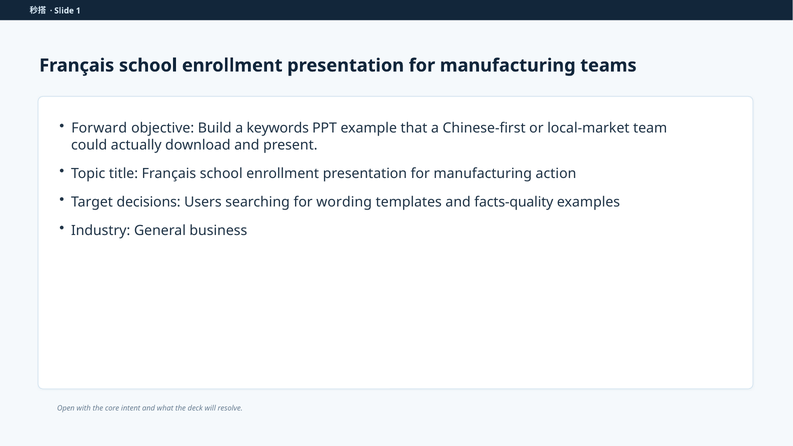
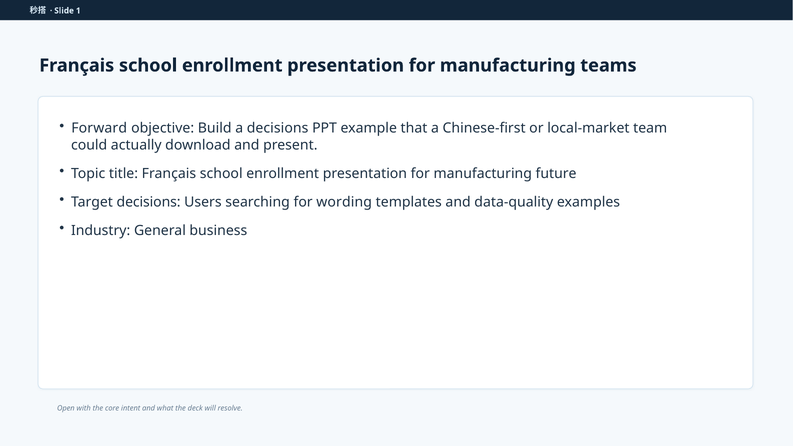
a keywords: keywords -> decisions
action: action -> future
facts-quality: facts-quality -> data-quality
